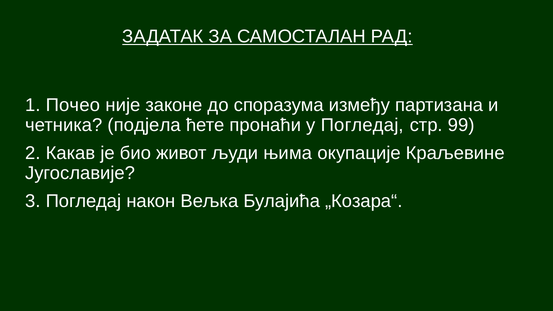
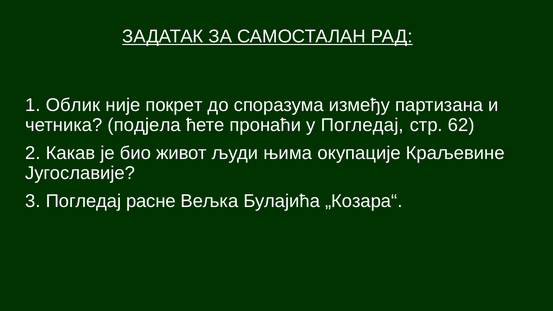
Почео: Почео -> Облик
законе: законе -> покрет
99: 99 -> 62
након: након -> расне
